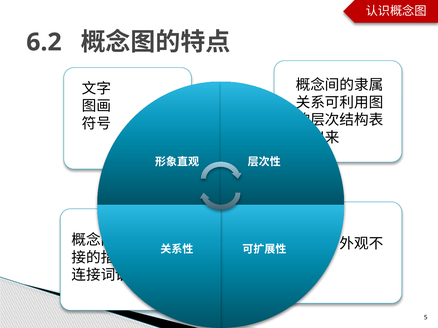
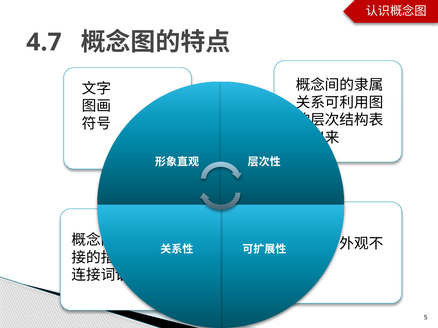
6.2: 6.2 -> 4.7
